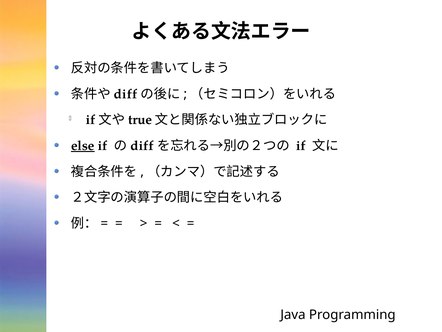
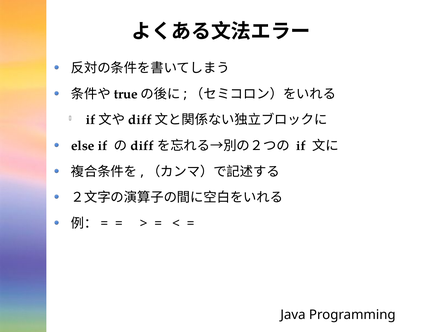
diff at (126, 94): diff -> true
true at (140, 120): true -> diff
else underline: present -> none
